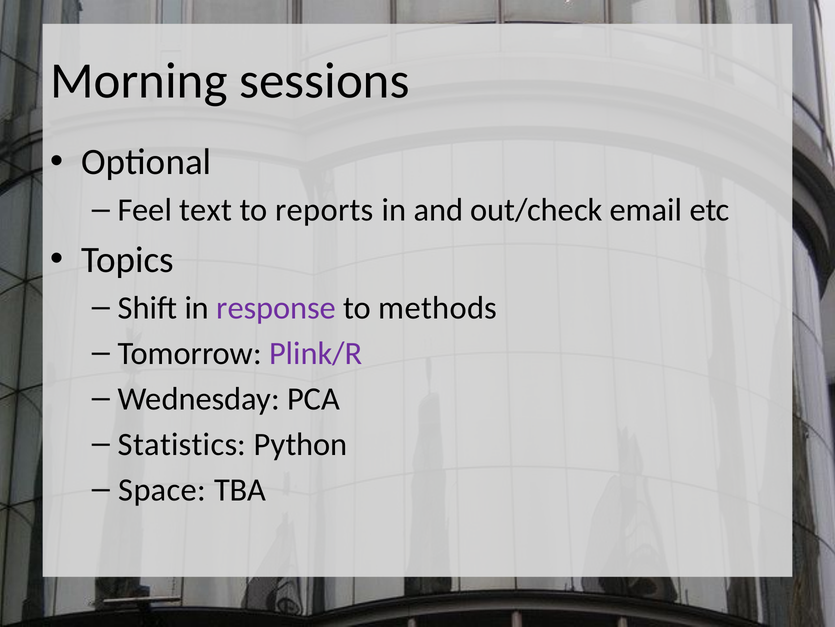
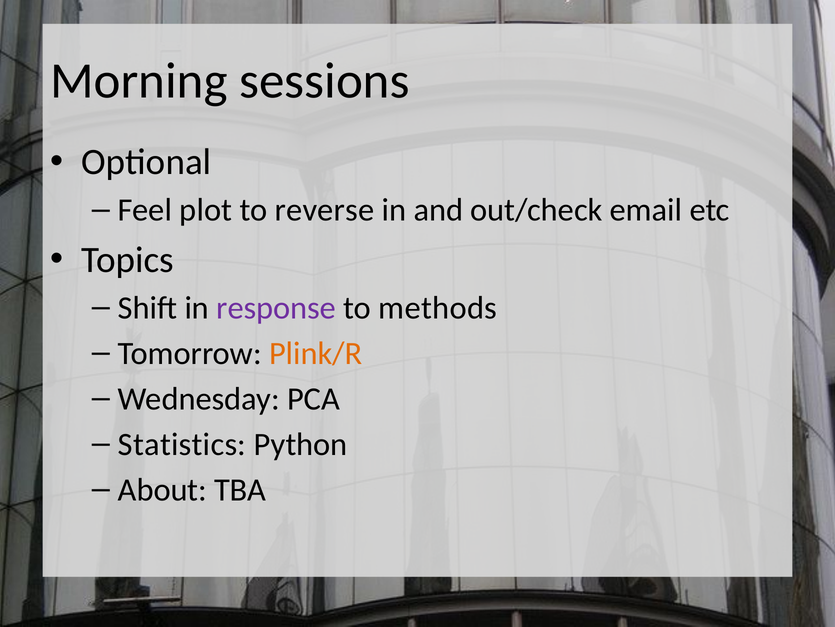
text: text -> plot
reports: reports -> reverse
Plink/R colour: purple -> orange
Space: Space -> About
